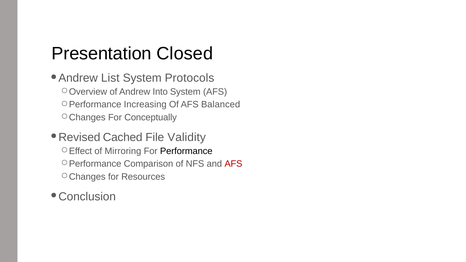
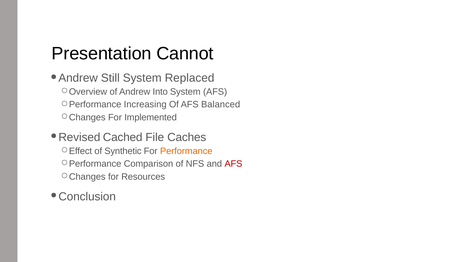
Closed: Closed -> Cannot
List: List -> Still
Protocols: Protocols -> Replaced
Conceptually: Conceptually -> Implemented
Validity: Validity -> Caches
Mirroring: Mirroring -> Synthetic
Performance colour: black -> orange
